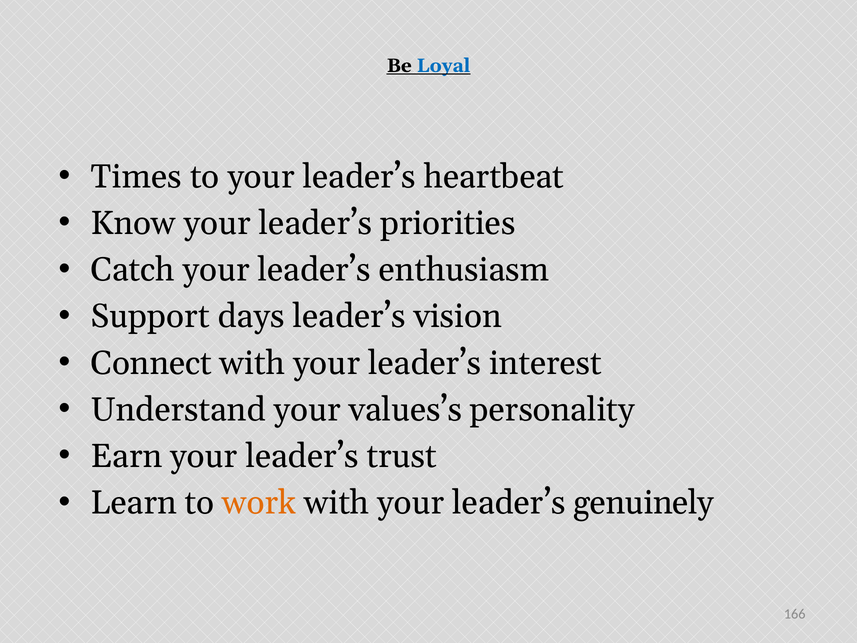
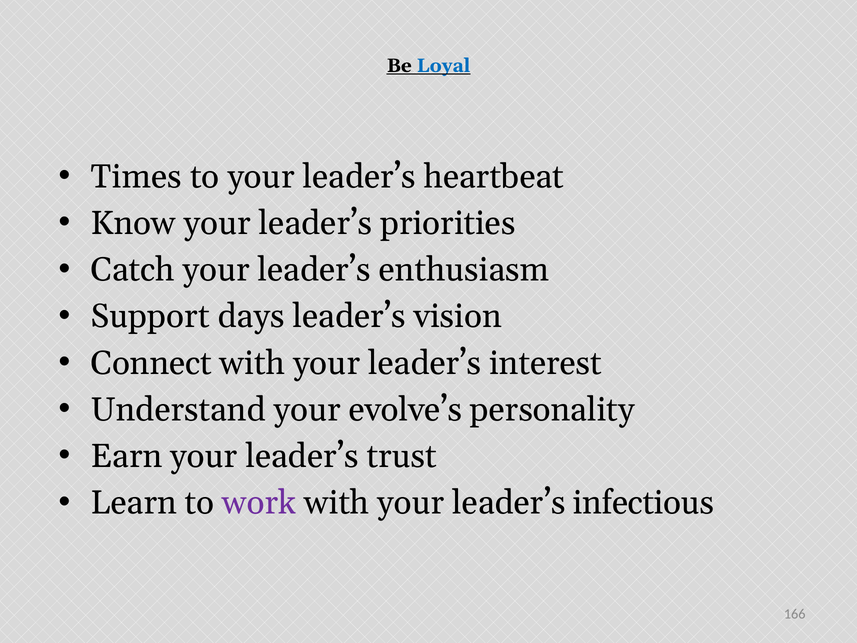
values’s: values’s -> evolve’s
work colour: orange -> purple
genuinely: genuinely -> infectious
